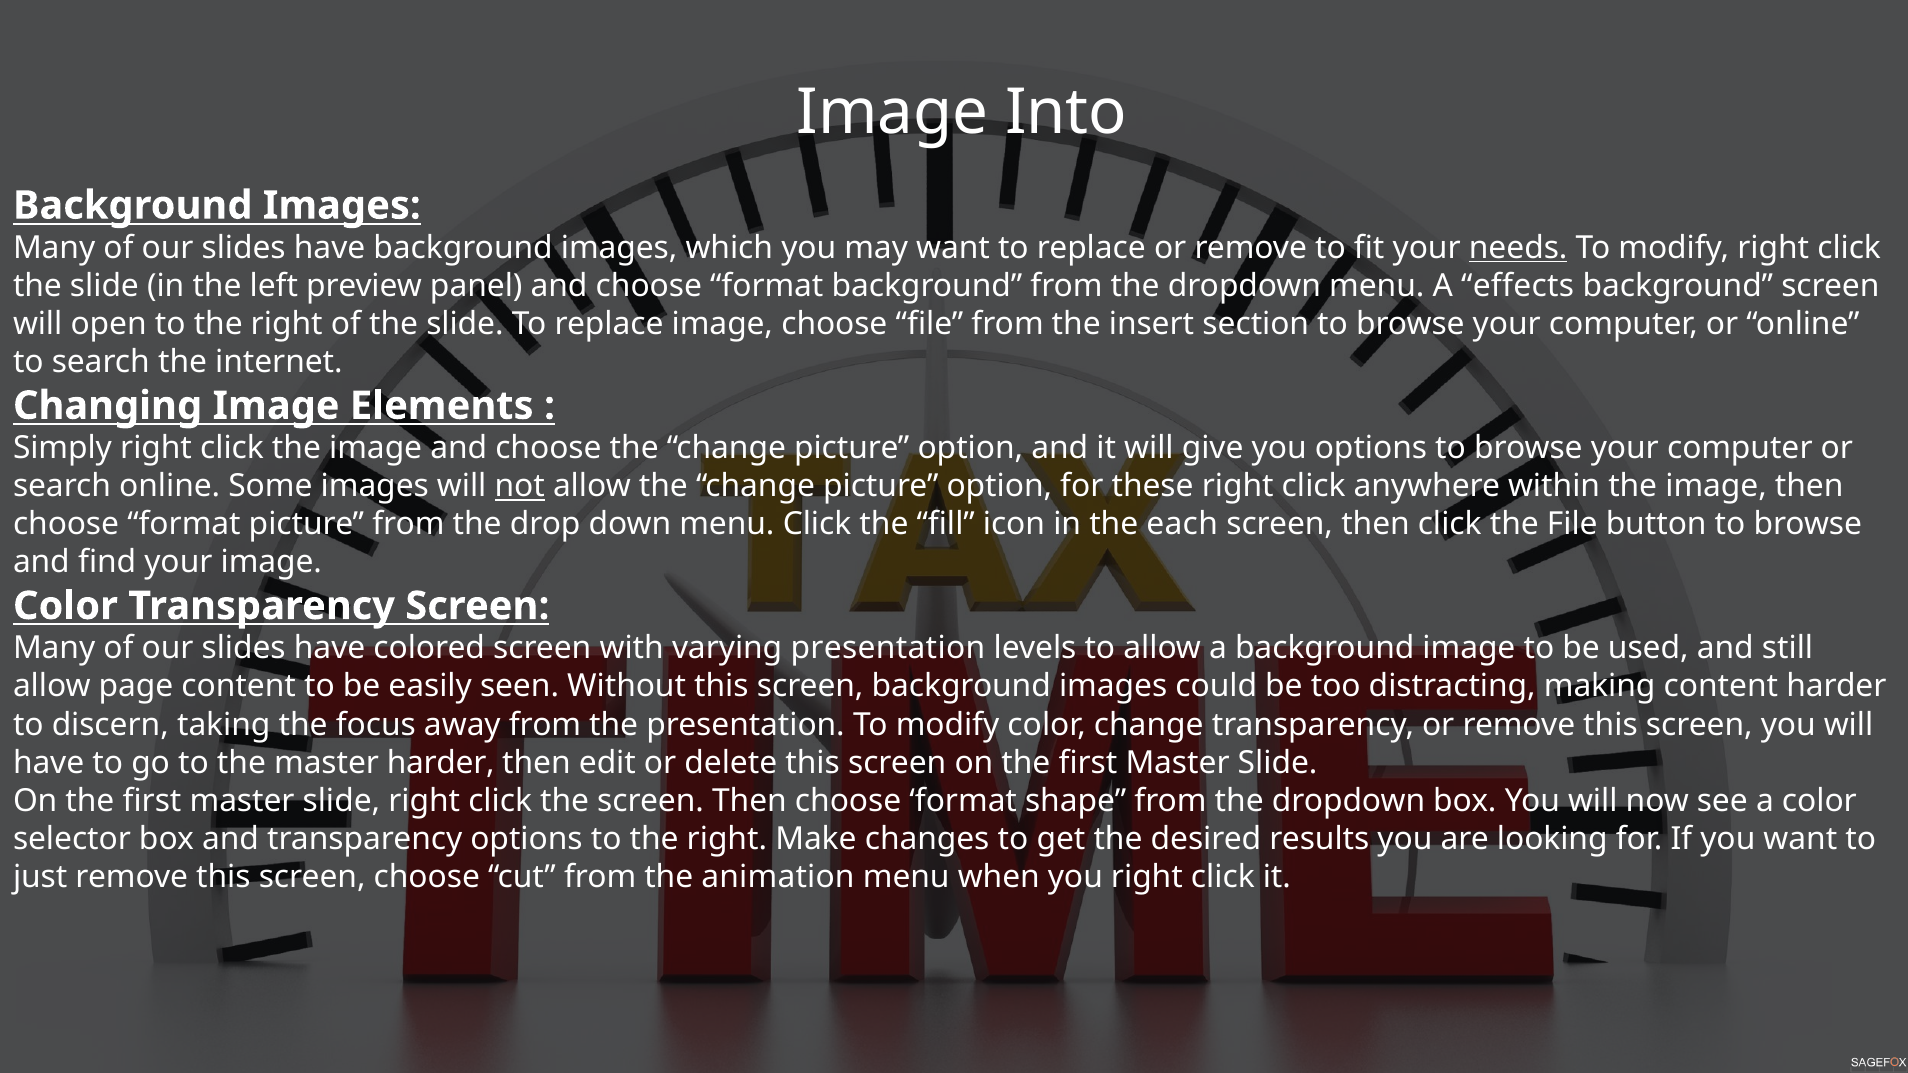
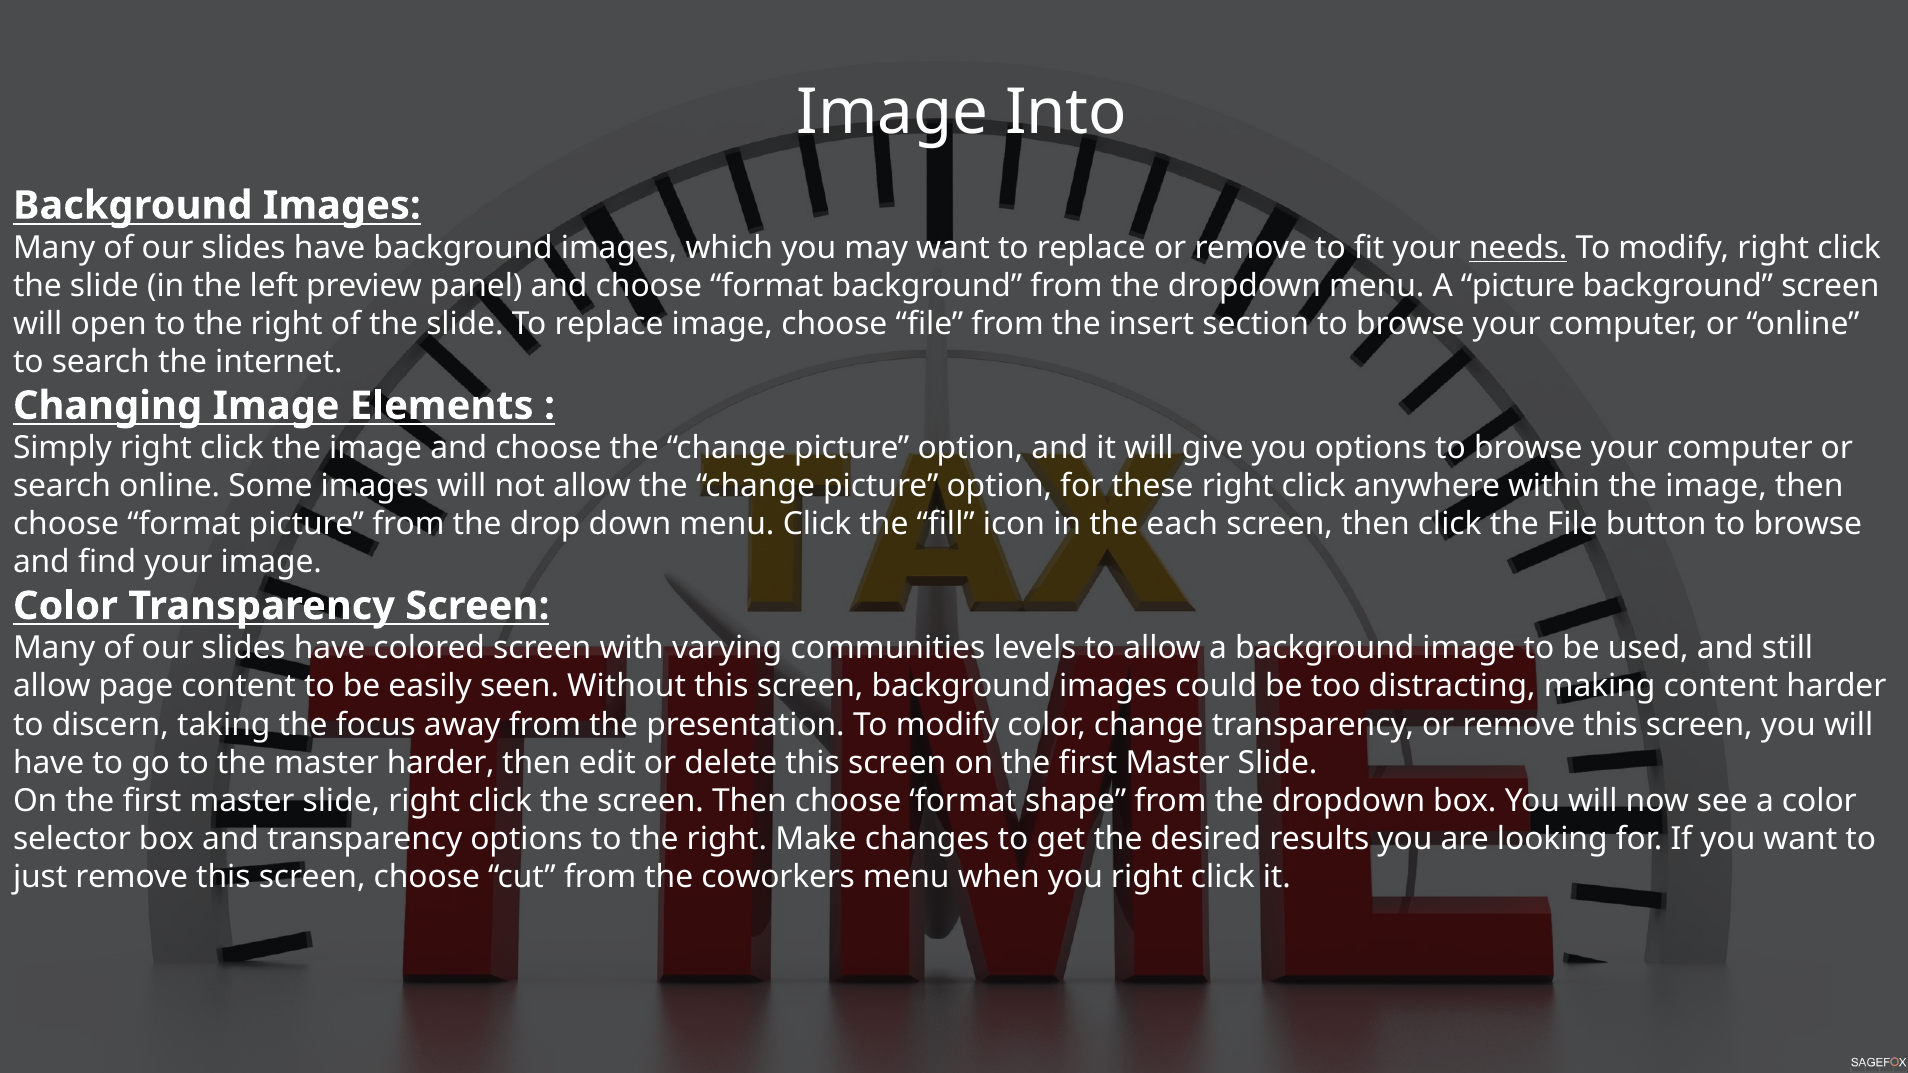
A effects: effects -> picture
not underline: present -> none
varying presentation: presentation -> communities
animation: animation -> coworkers
